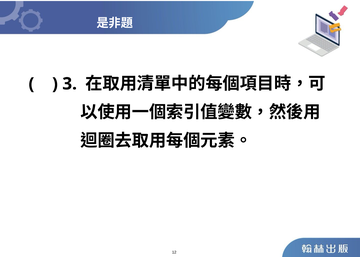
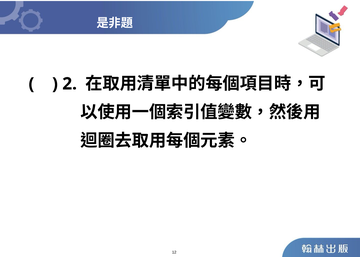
3: 3 -> 2
